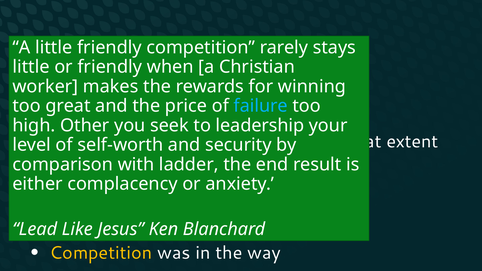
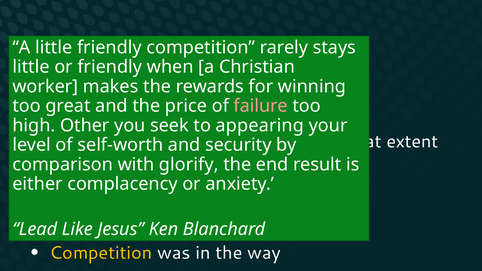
failure colour: light blue -> pink
leadership: leadership -> appearing
ladder: ladder -> glorify
